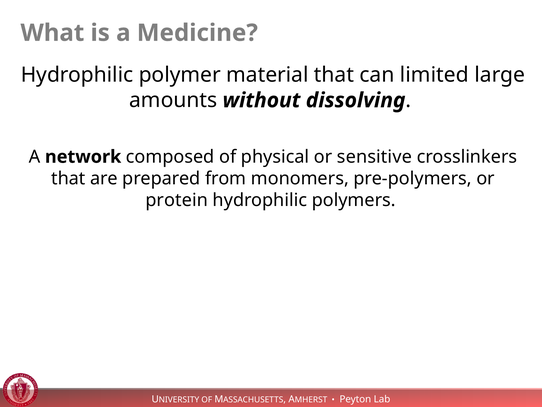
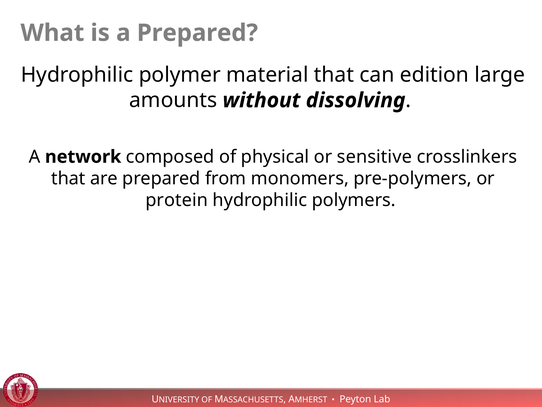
a Medicine: Medicine -> Prepared
limited: limited -> edition
